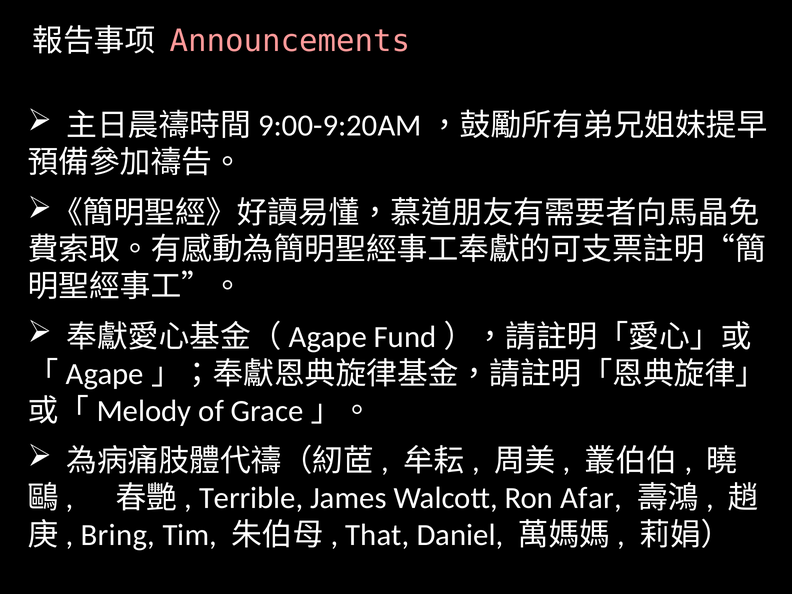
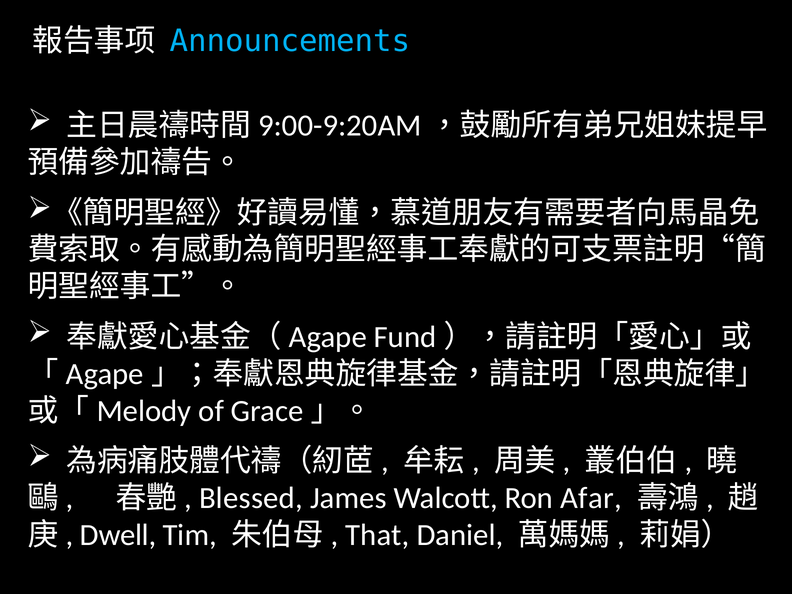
Announcements colour: pink -> light blue
Terrible: Terrible -> Blessed
Bring: Bring -> Dwell
